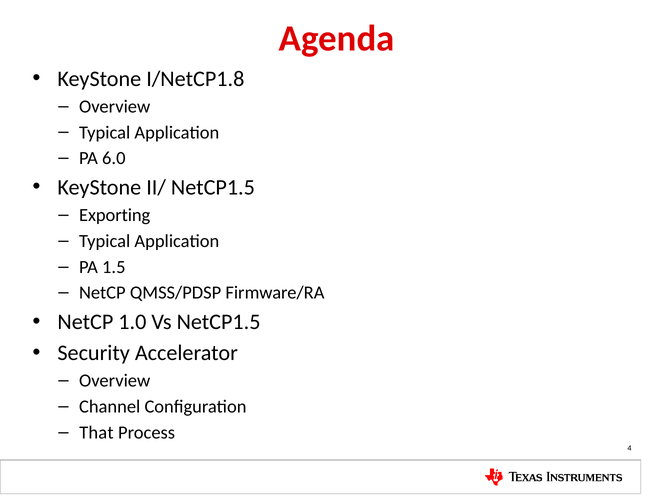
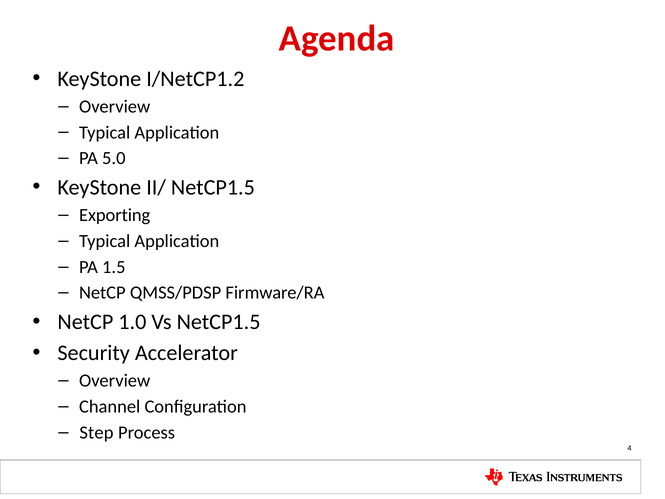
I/NetCP1.8: I/NetCP1.8 -> I/NetCP1.2
6.0: 6.0 -> 5.0
That: That -> Step
